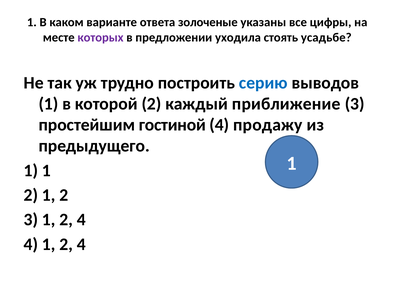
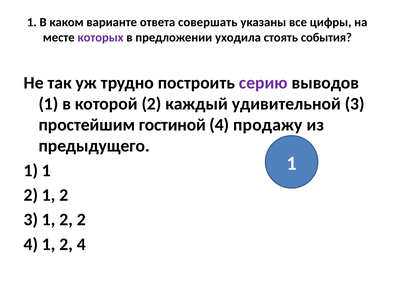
золоченые: золоченые -> совершать
усадьбе: усадьбе -> события
серию colour: blue -> purple
приближение: приближение -> удивительной
3 1 2 4: 4 -> 2
